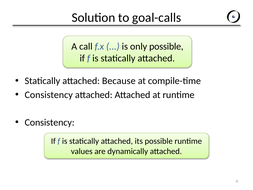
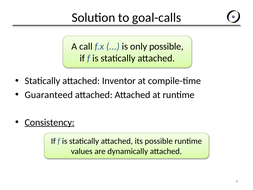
Because: Because -> Inventor
Consistency at (49, 95): Consistency -> Guaranteed
Consistency at (50, 122) underline: none -> present
